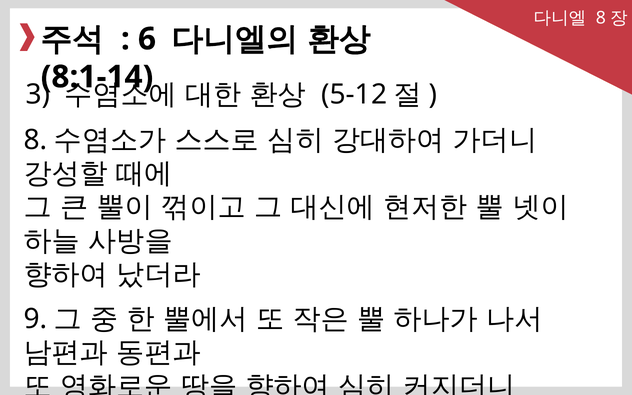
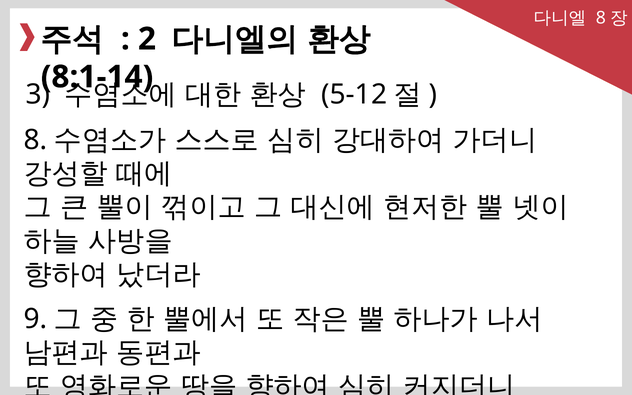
6: 6 -> 2
